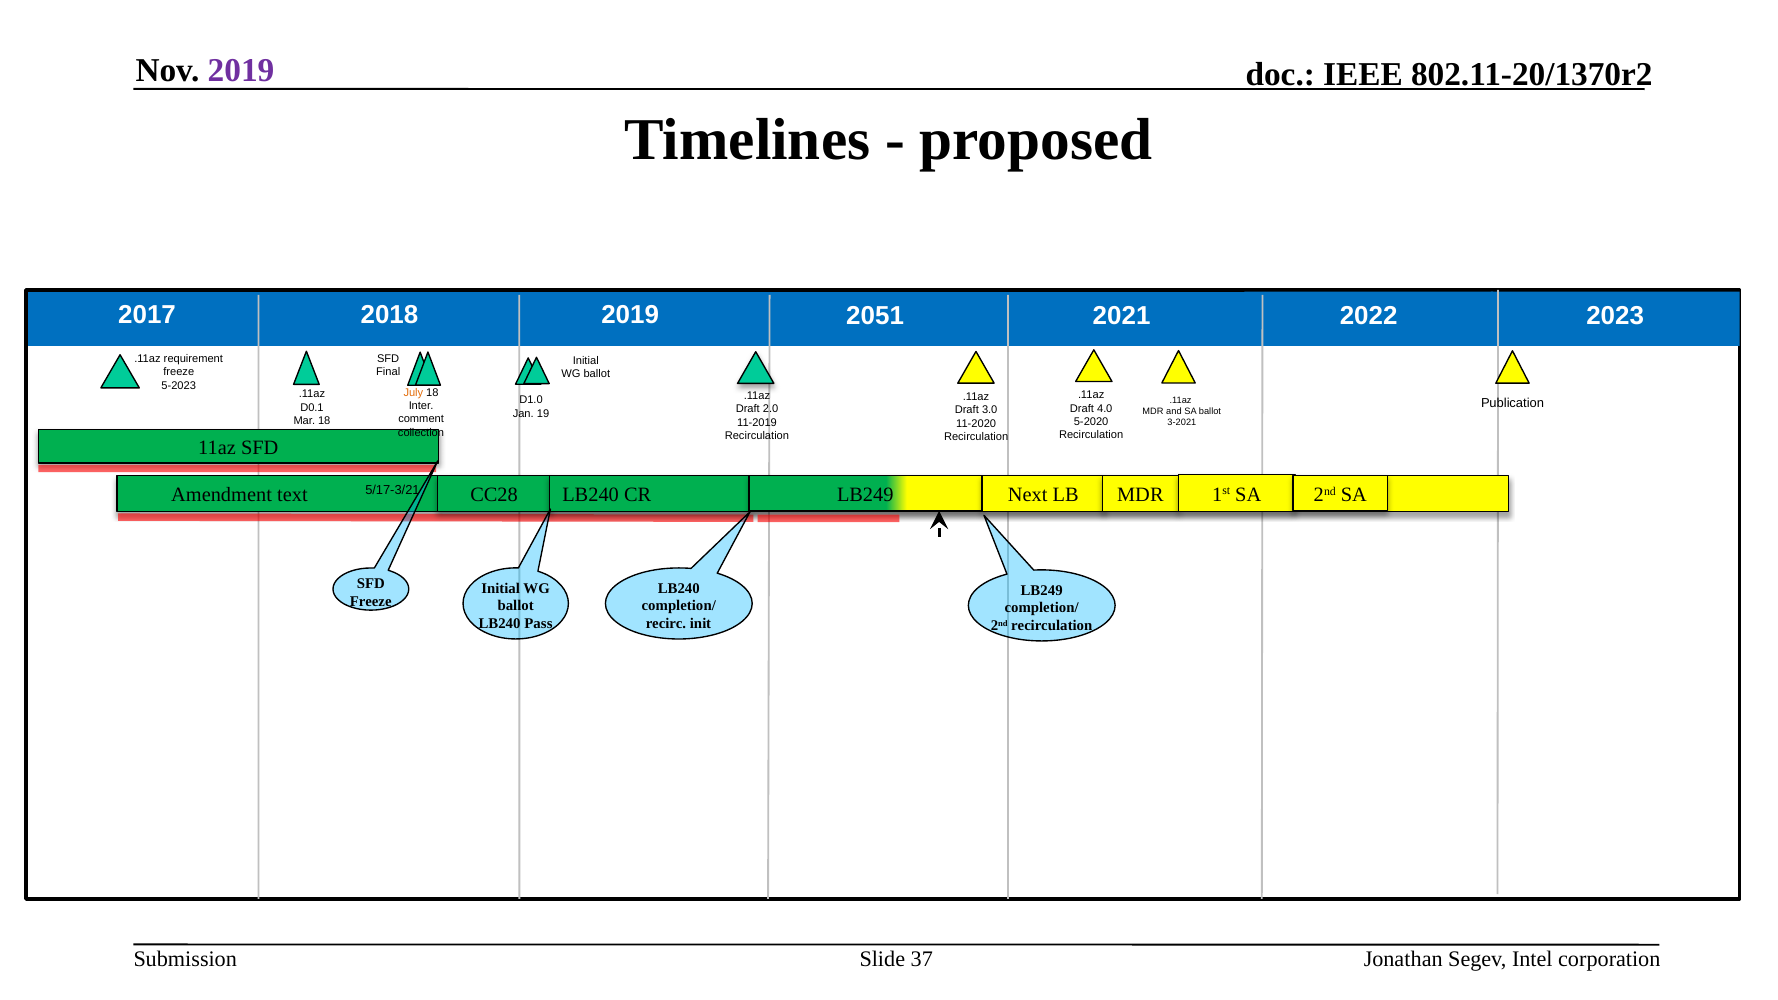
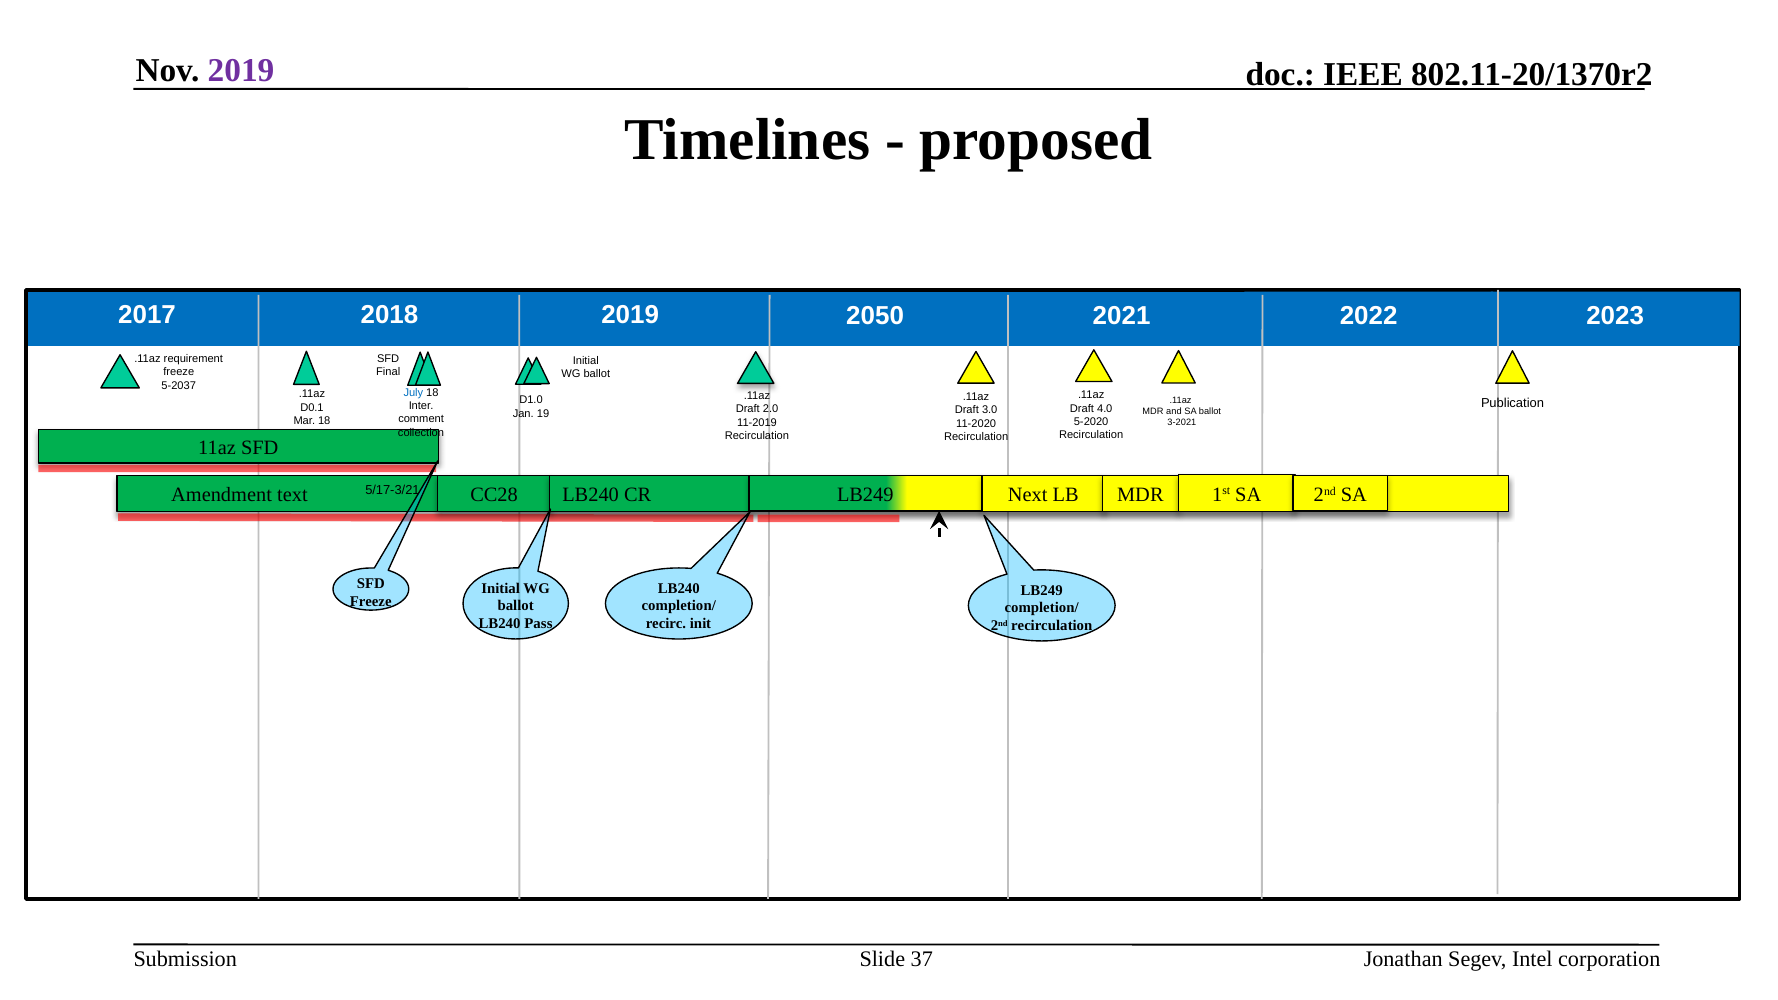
2051: 2051 -> 2050
5-2023: 5-2023 -> 5-2037
July colour: orange -> blue
